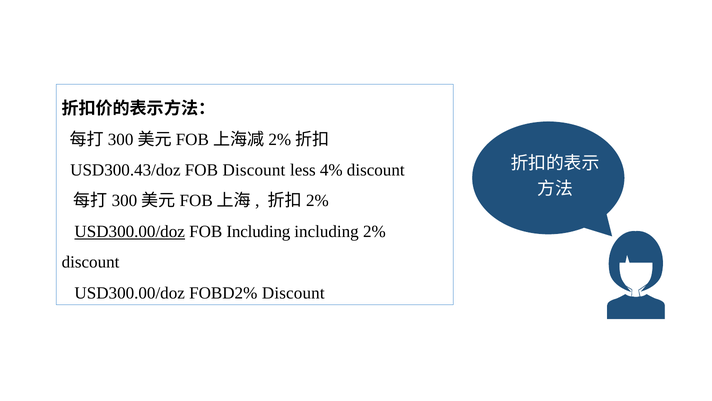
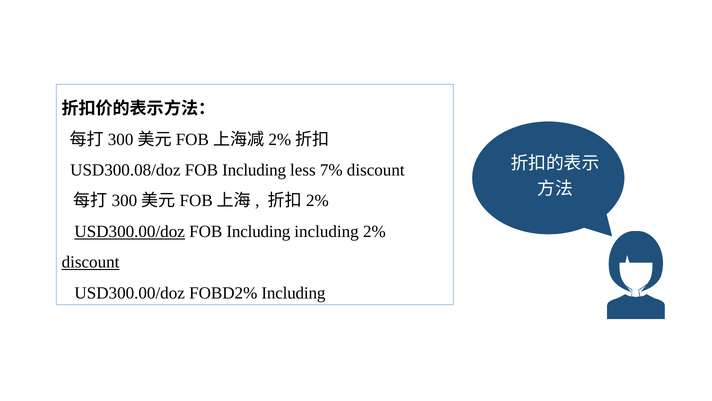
USD300.43/doz: USD300.43/doz -> USD300.08/doz
Discount at (254, 170): Discount -> Including
4%: 4% -> 7%
discount at (91, 262) underline: none -> present
FOBD2% Discount: Discount -> Including
